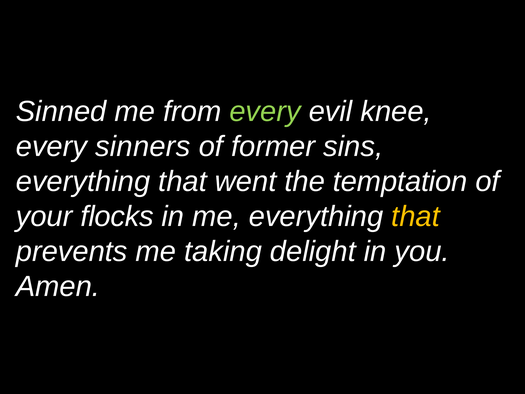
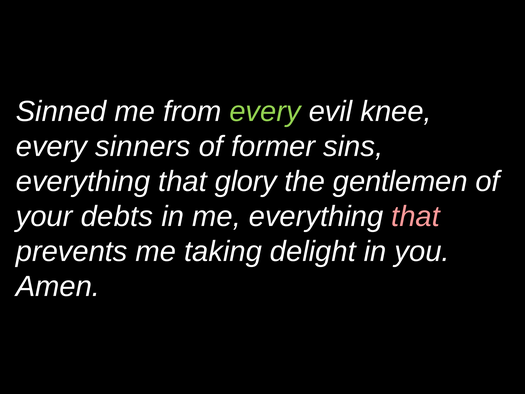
went: went -> glory
temptation: temptation -> gentlemen
flocks: flocks -> debts
that at (416, 216) colour: yellow -> pink
